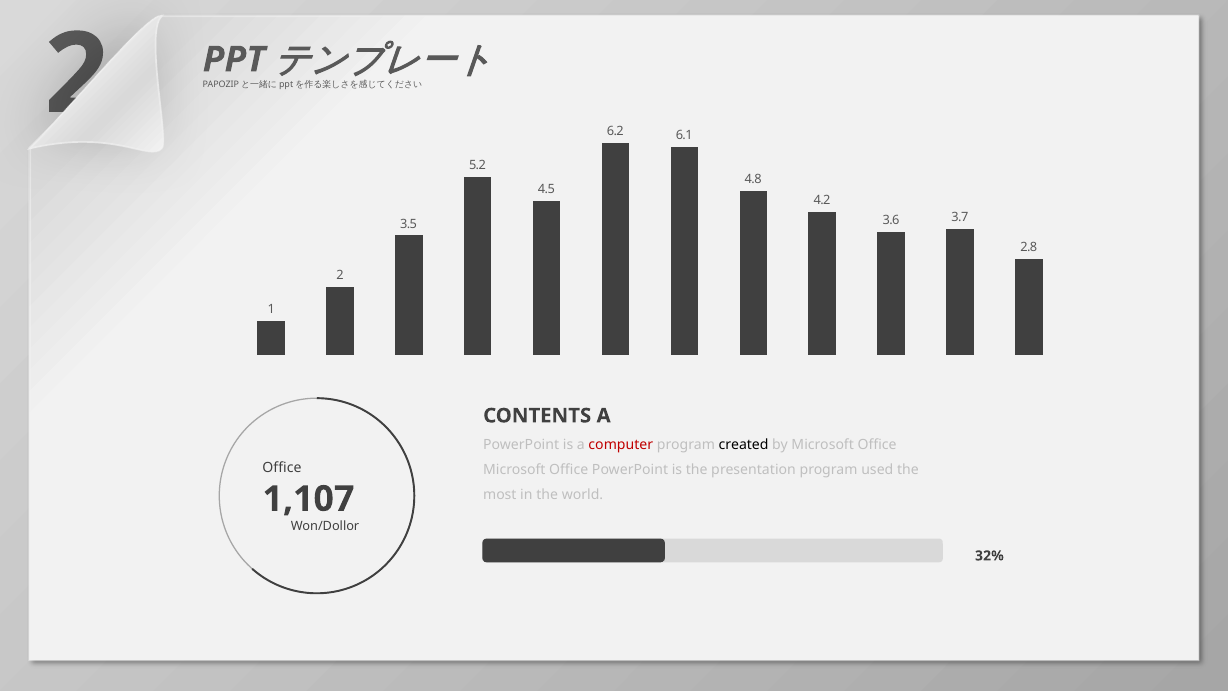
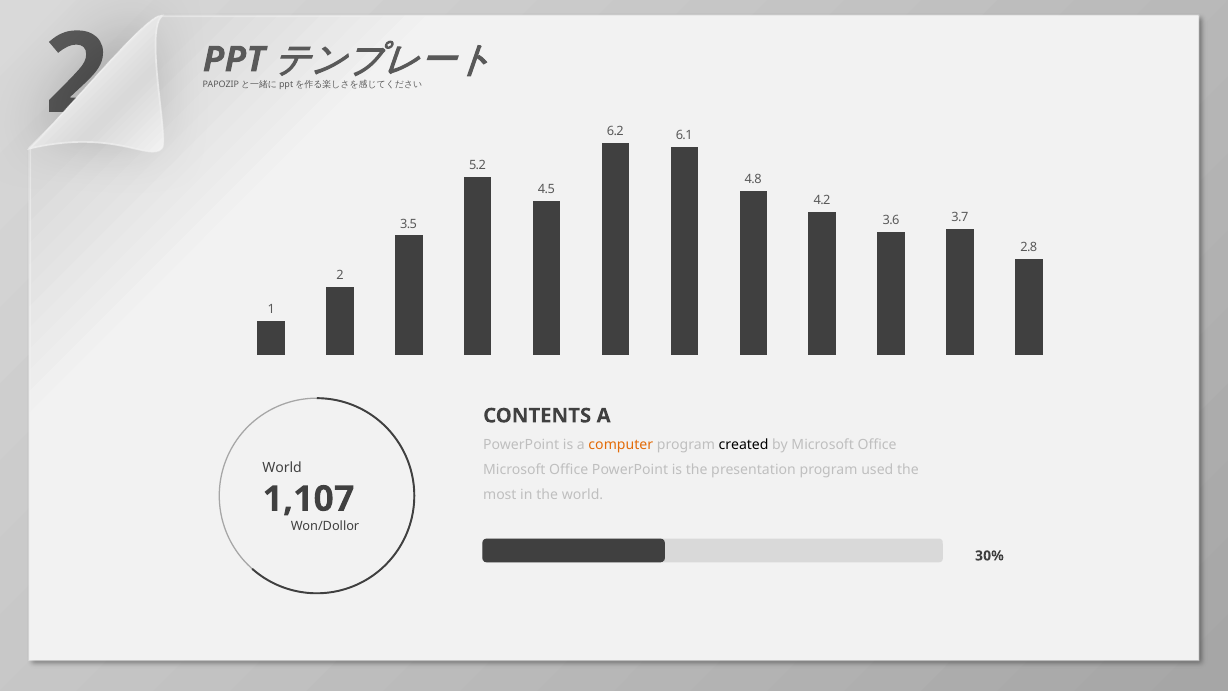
computer colour: red -> orange
Office at (282, 467): Office -> World
32%: 32% -> 30%
